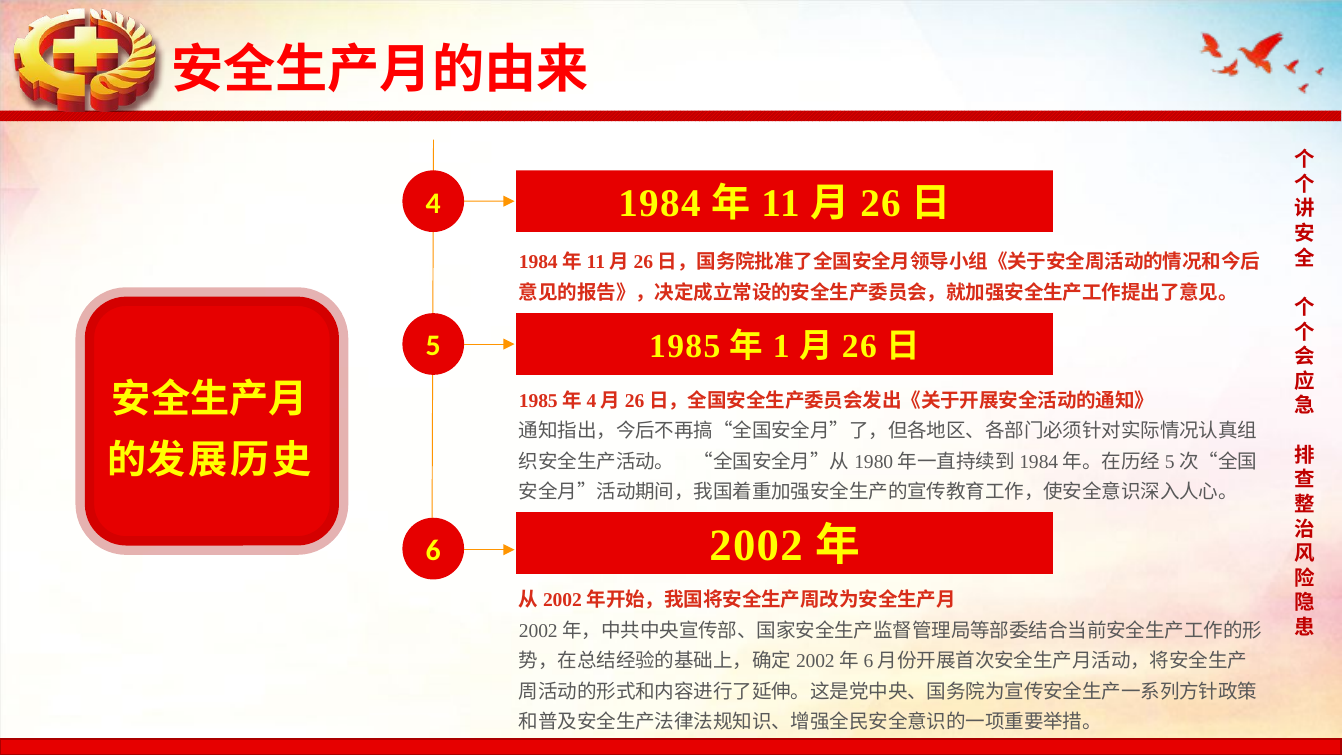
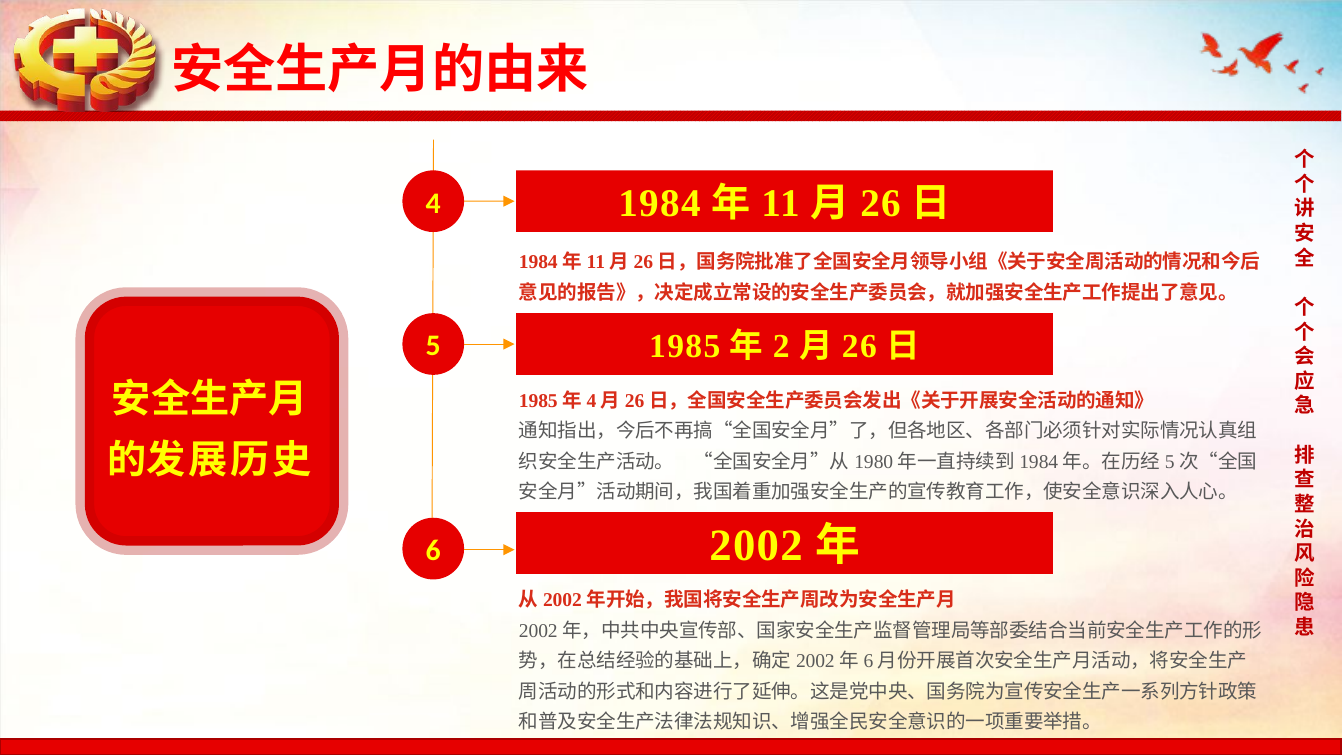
1: 1 -> 2
